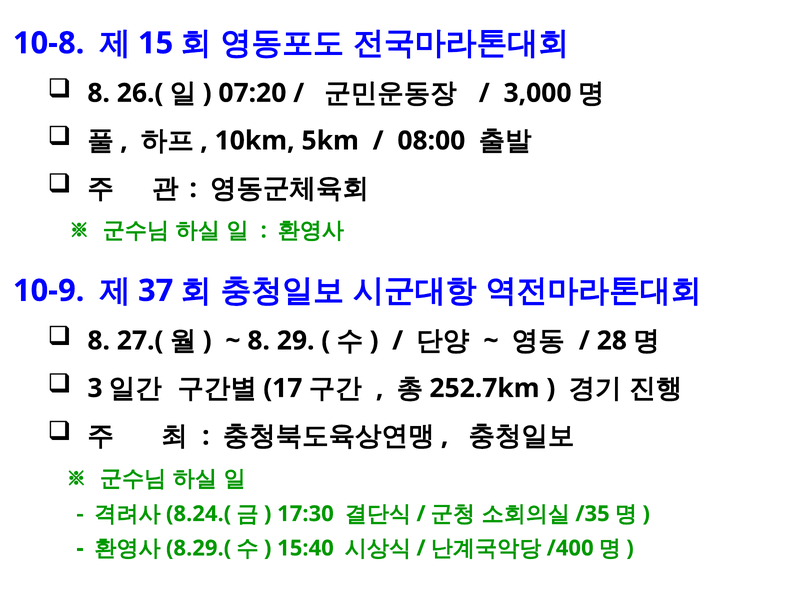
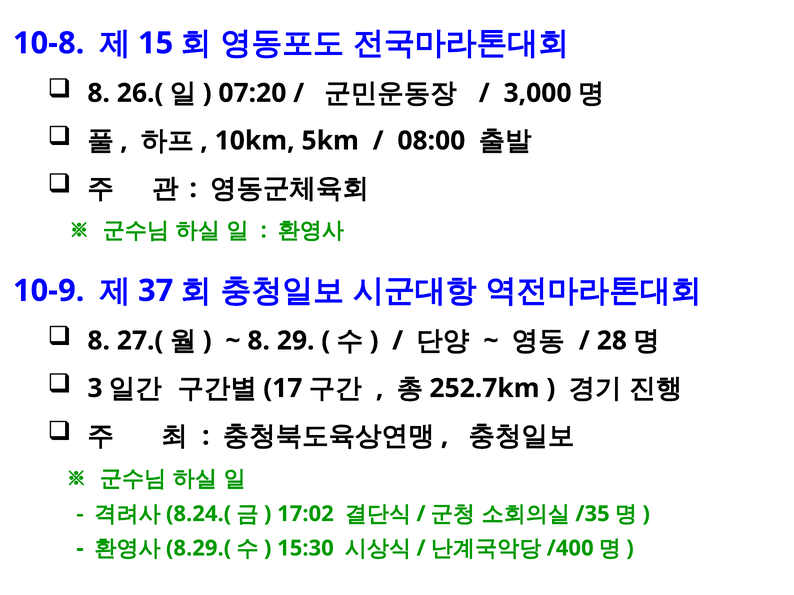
17:30: 17:30 -> 17:02
15:40: 15:40 -> 15:30
